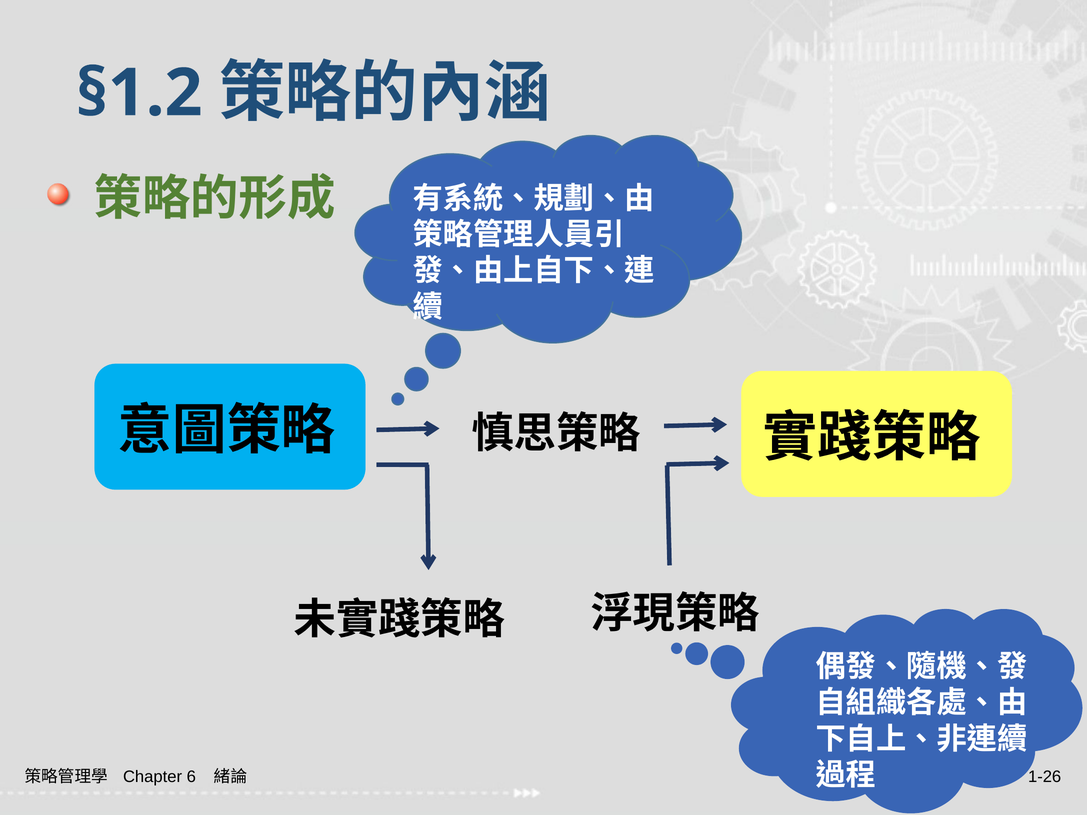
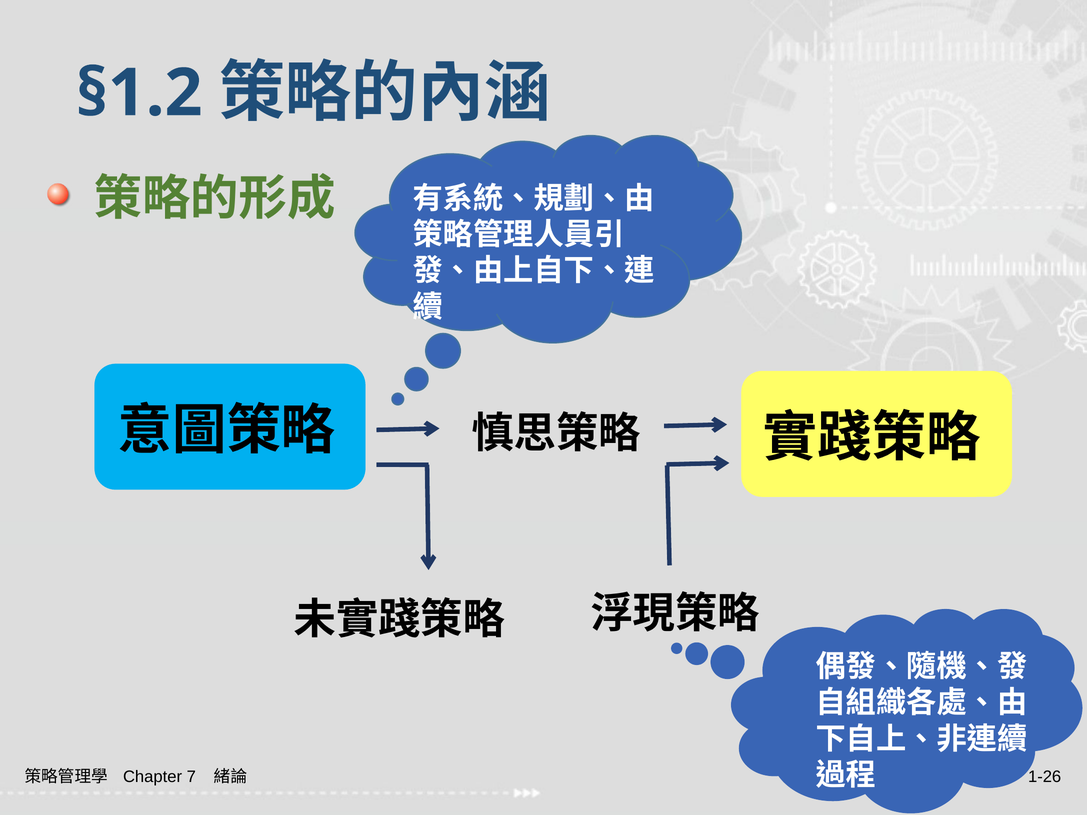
6: 6 -> 7
